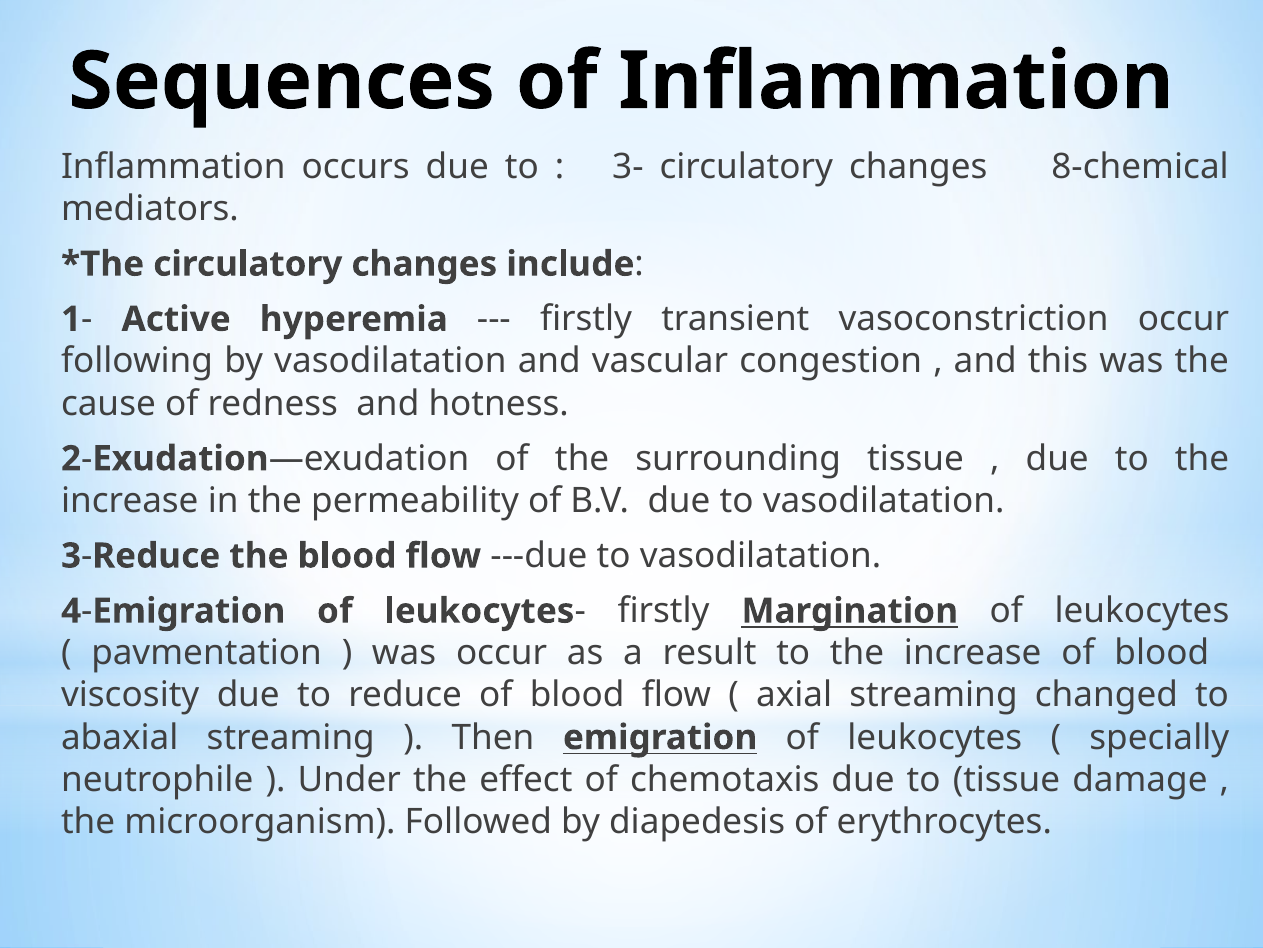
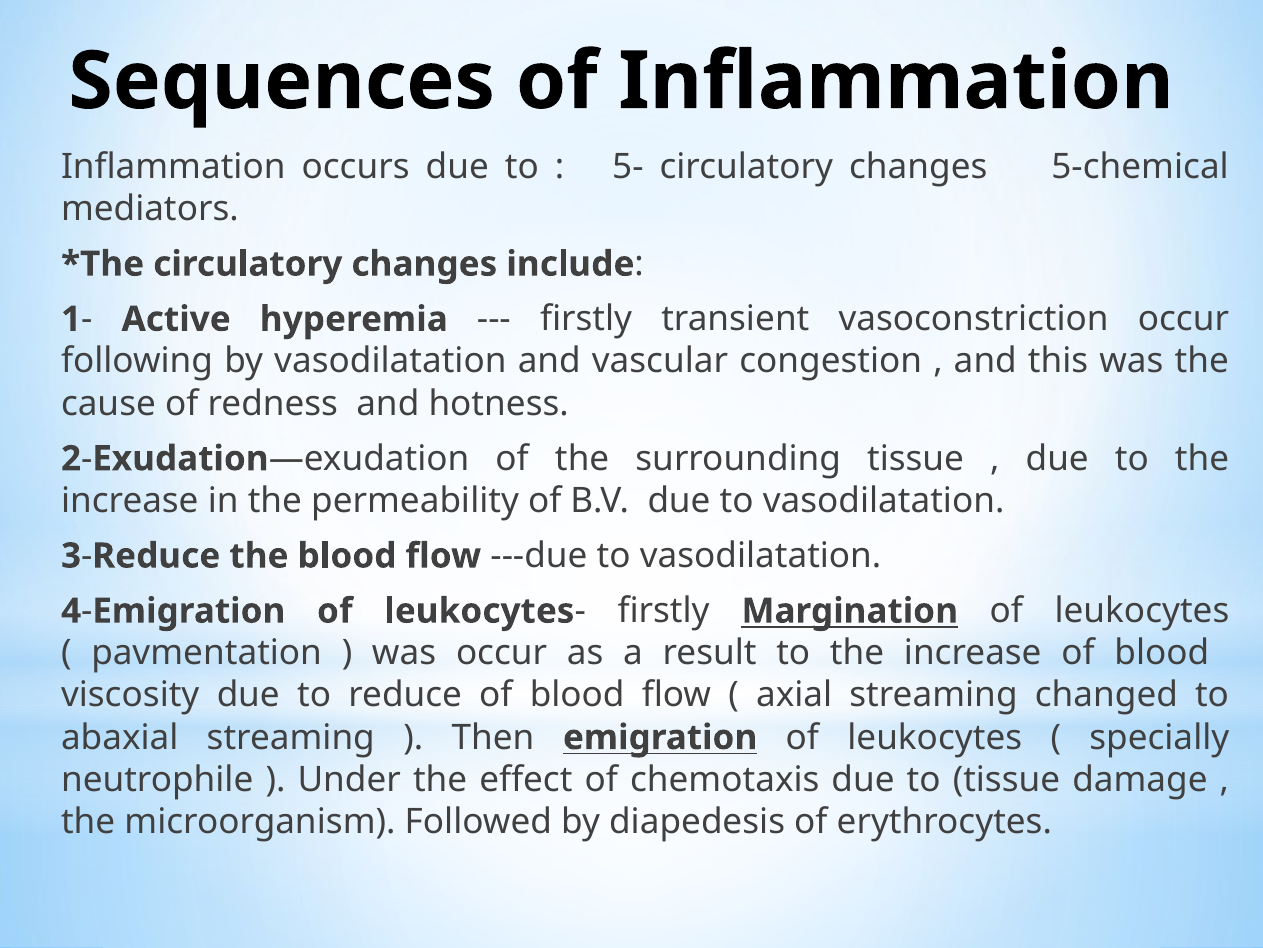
3-: 3- -> 5-
8-chemical: 8-chemical -> 5-chemical
